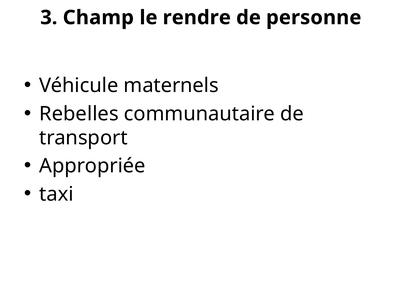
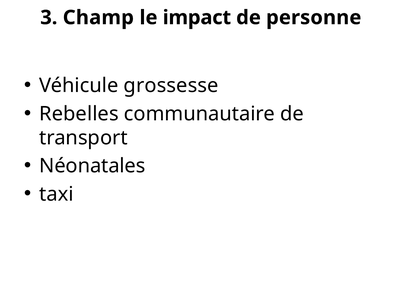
rendre: rendre -> impact
maternels: maternels -> grossesse
Appropriée: Appropriée -> Néonatales
